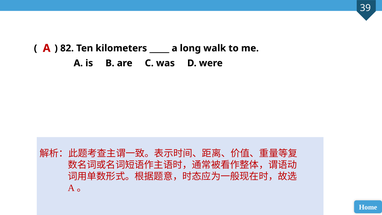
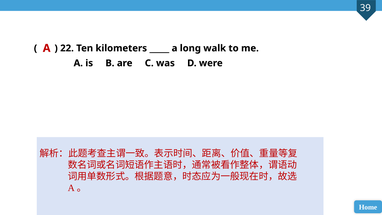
82: 82 -> 22
